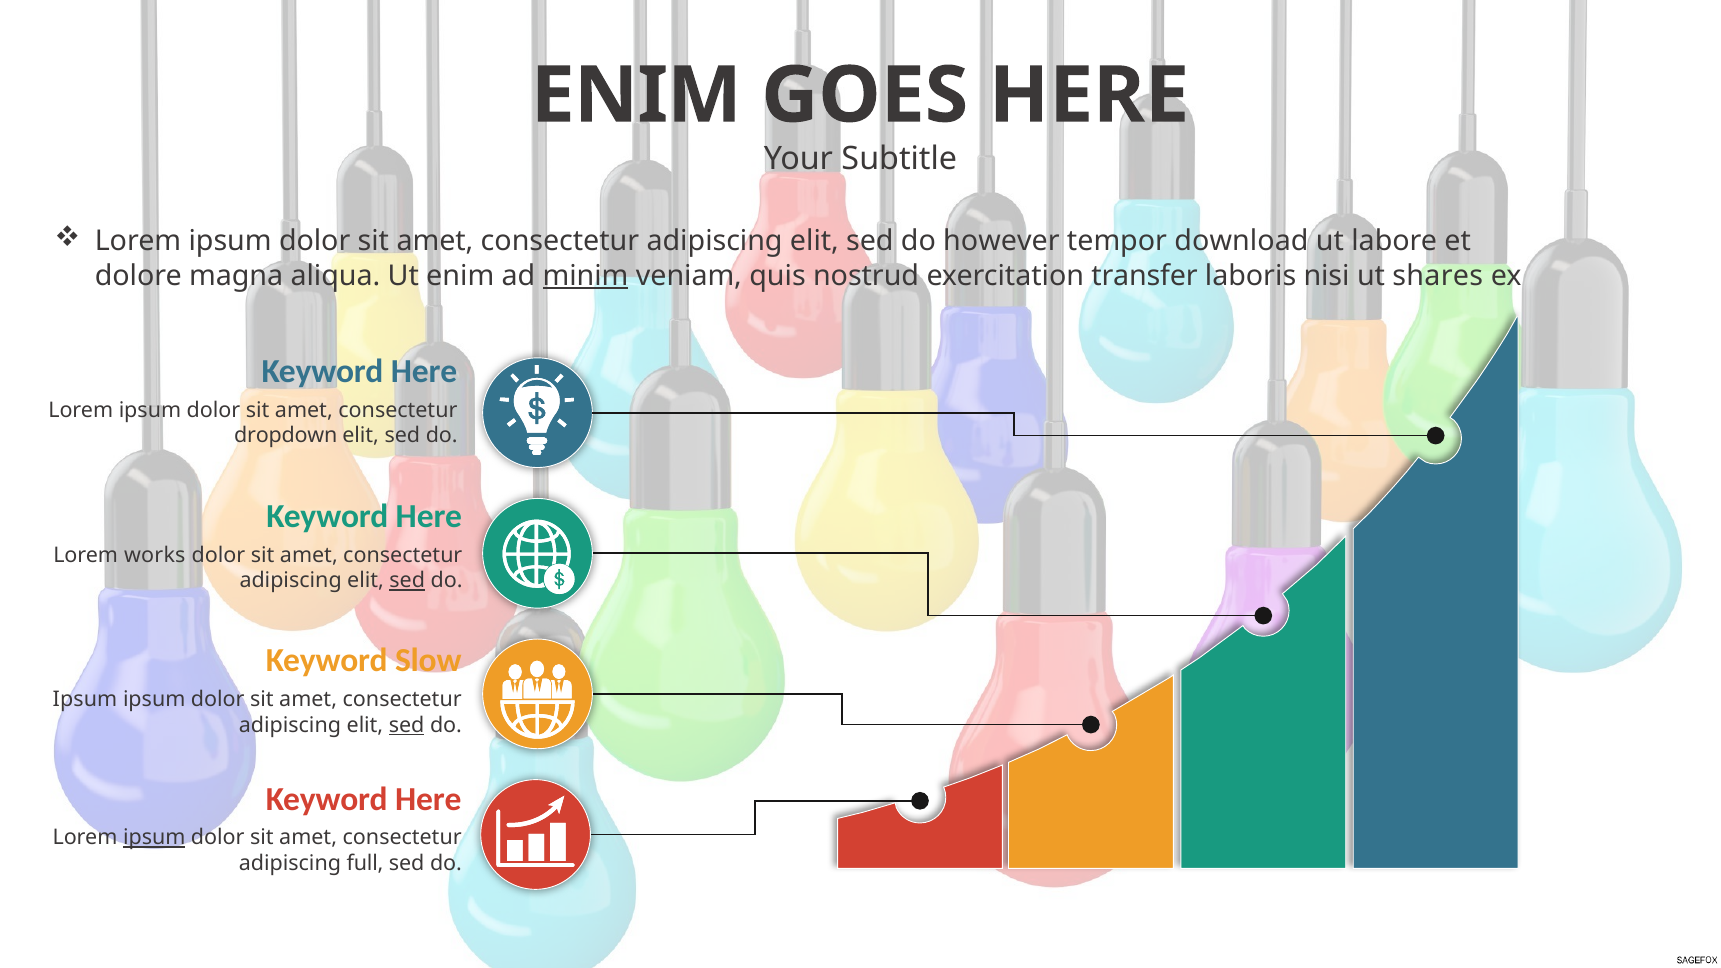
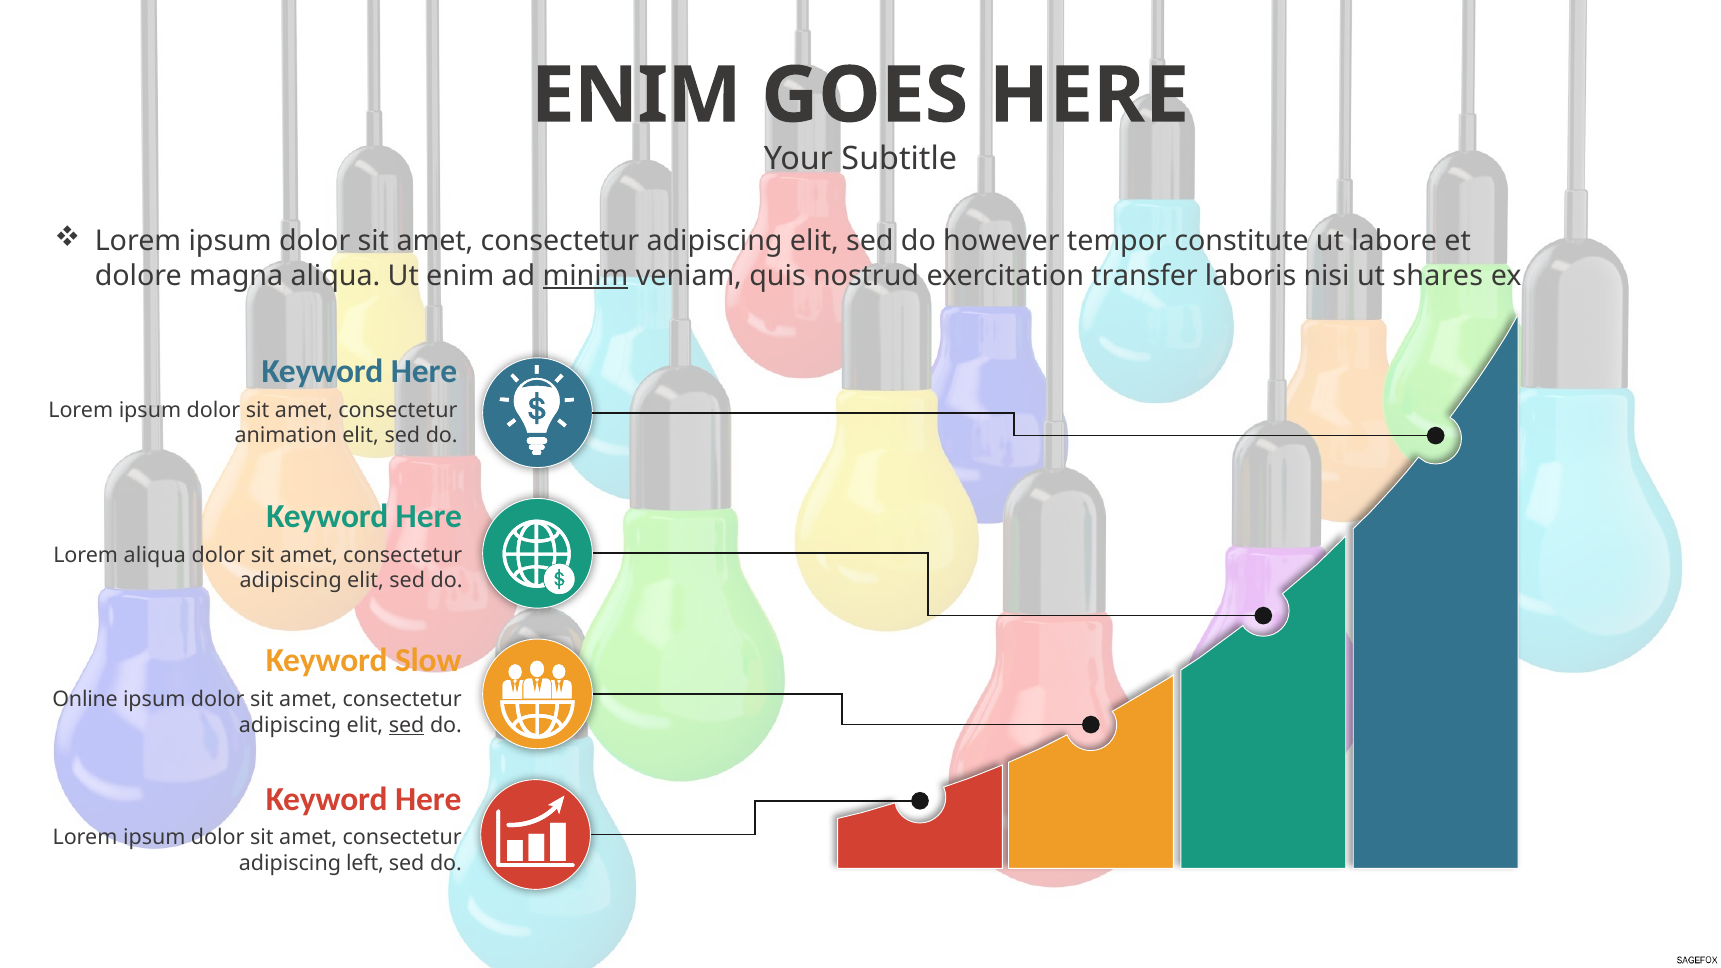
download: download -> constitute
dropdown: dropdown -> animation
Lorem works: works -> aliqua
sed at (407, 581) underline: present -> none
Ipsum at (85, 699): Ipsum -> Online
ipsum at (154, 838) underline: present -> none
full: full -> left
